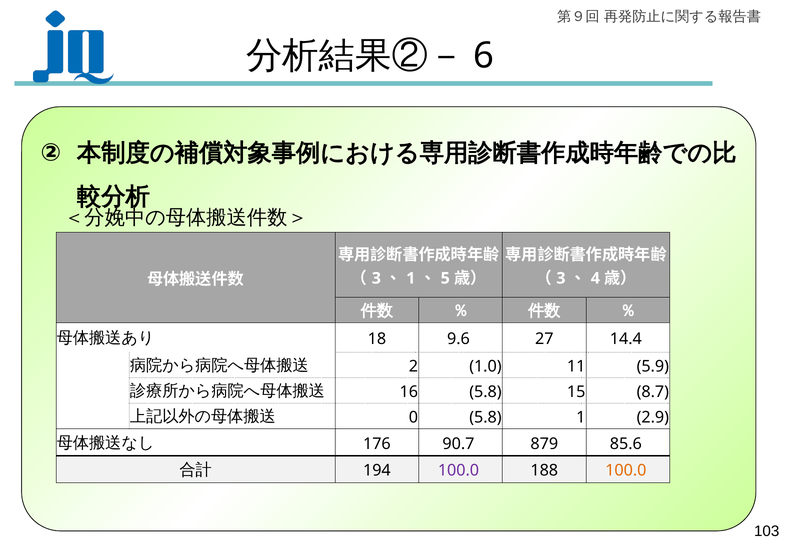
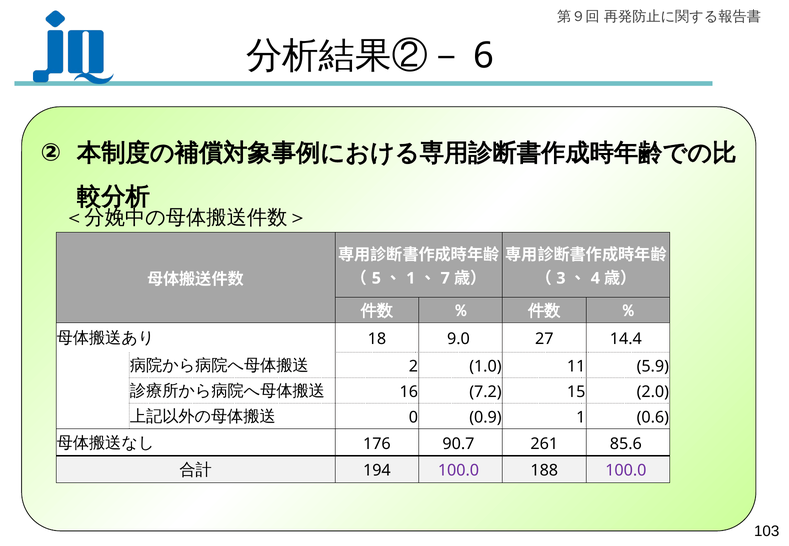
3 at (376, 278): 3 -> 5
5: 5 -> 7
9.6: 9.6 -> 9.0
16 5.8: 5.8 -> 7.2
8.7: 8.7 -> 2.0
0 5.8: 5.8 -> 0.9
2.9: 2.9 -> 0.6
879: 879 -> 261
100.0 at (626, 471) colour: orange -> purple
